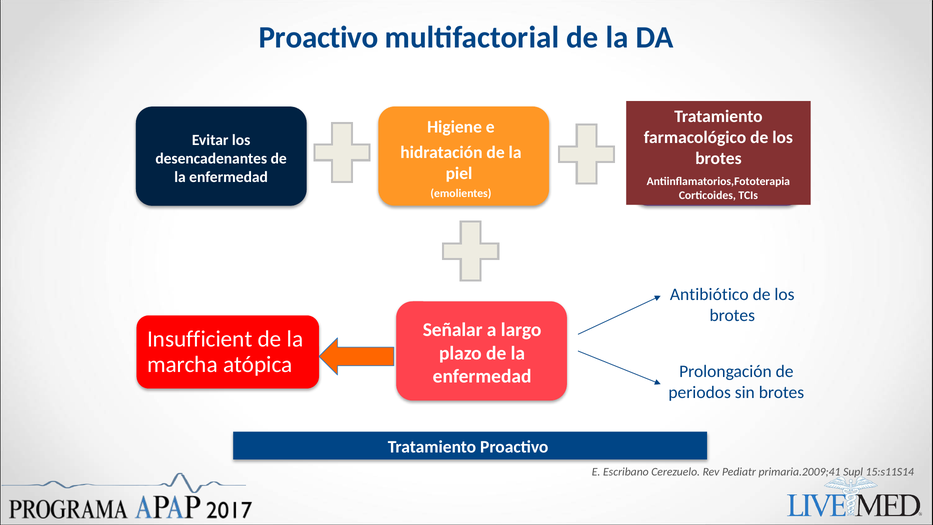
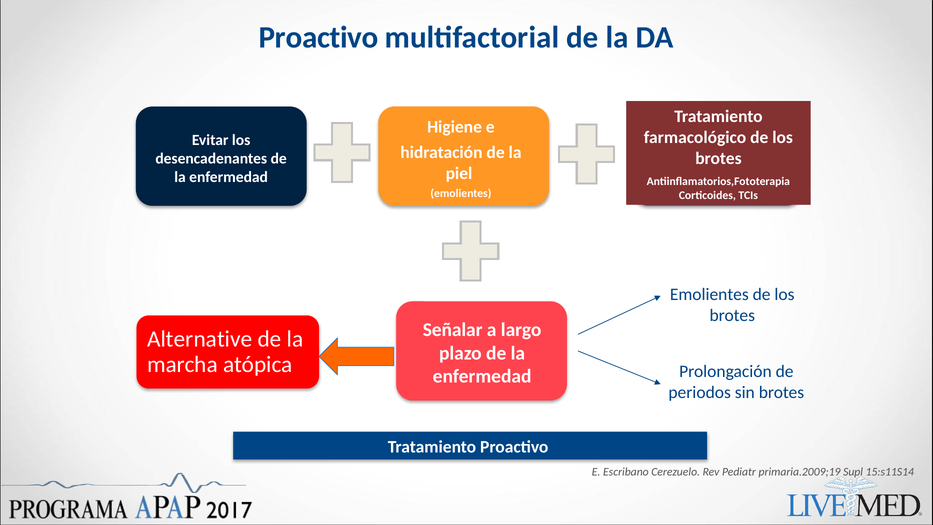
Antibiótico at (709, 294): Antibiótico -> Emolientes
Insufficient: Insufficient -> Alternative
primaria.2009;41: primaria.2009;41 -> primaria.2009;19
